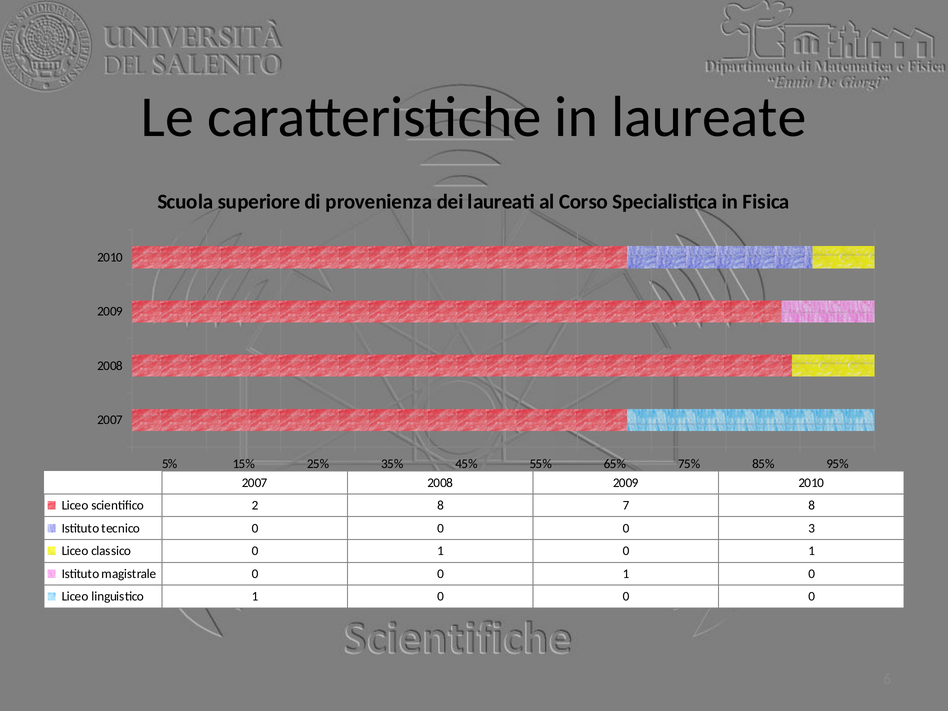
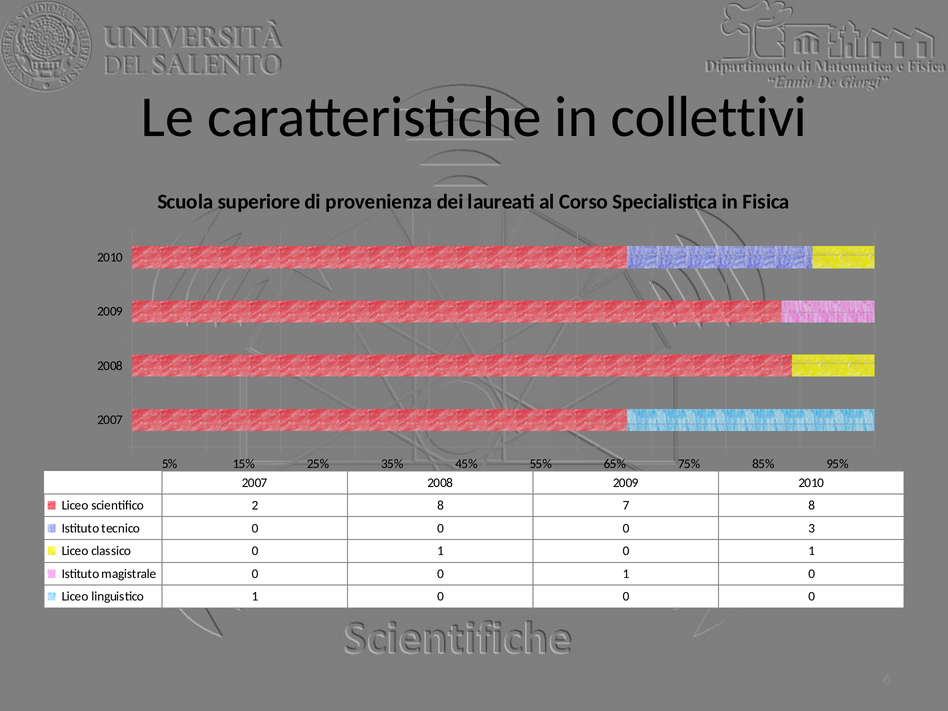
laureate: laureate -> collettivi
